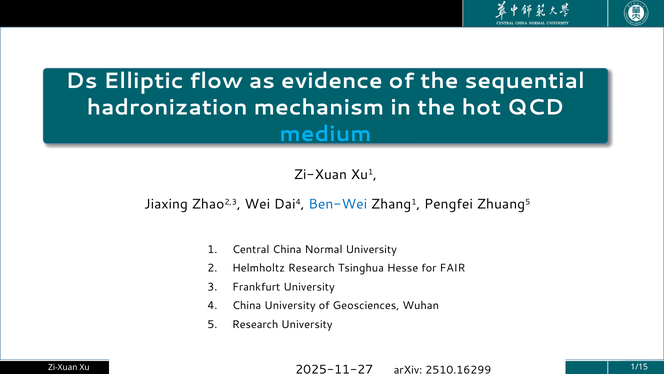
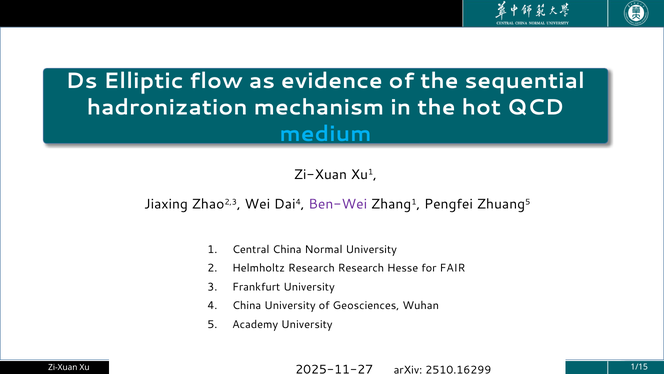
Ben-Wei colour: blue -> purple
Research Tsinghua: Tsinghua -> Research
Research at (255, 324): Research -> Academy
